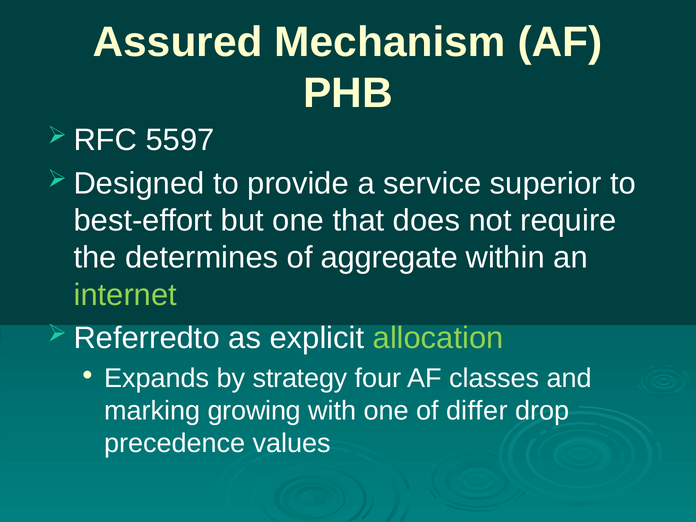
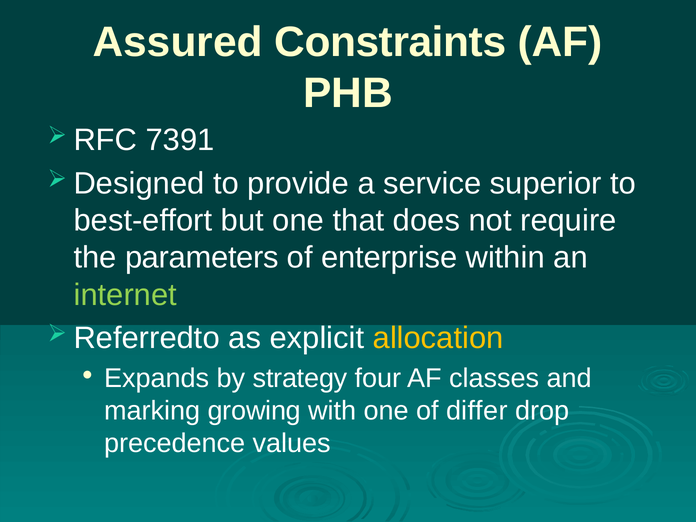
Mechanism: Mechanism -> Constraints
5597: 5597 -> 7391
determines: determines -> parameters
aggregate: aggregate -> enterprise
allocation colour: light green -> yellow
